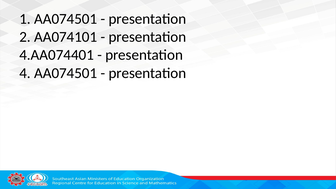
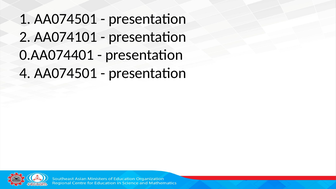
4.AA074401: 4.AA074401 -> 0.AA074401
